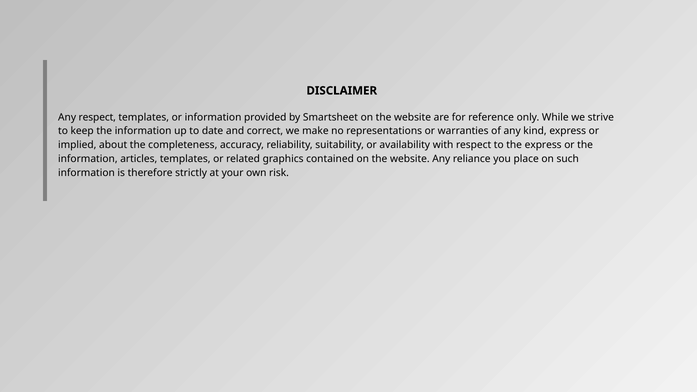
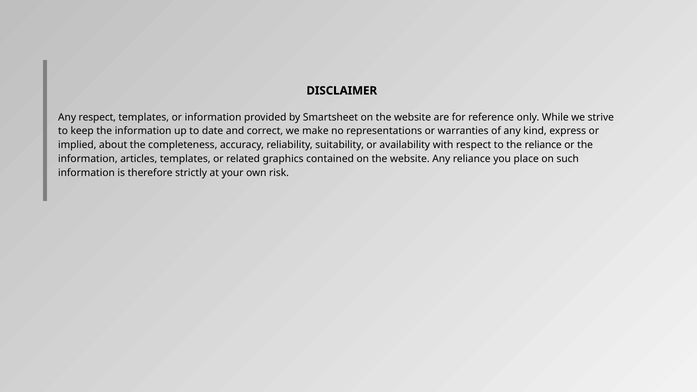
the express: express -> reliance
